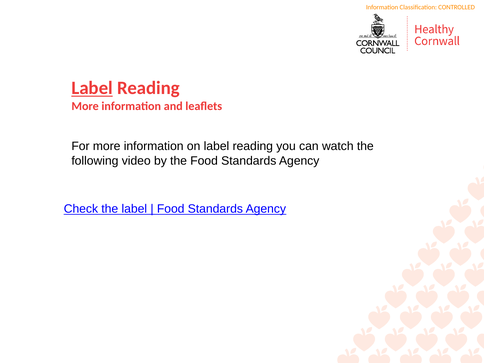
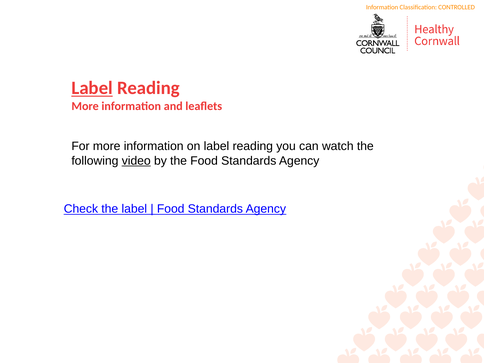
video underline: none -> present
